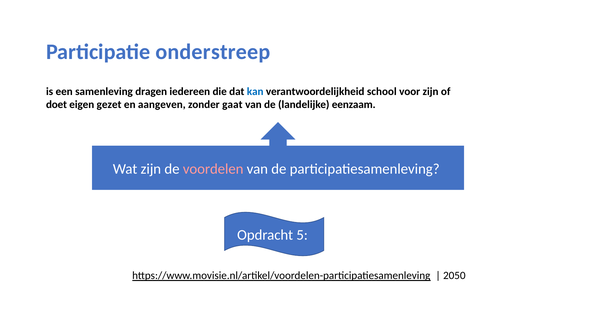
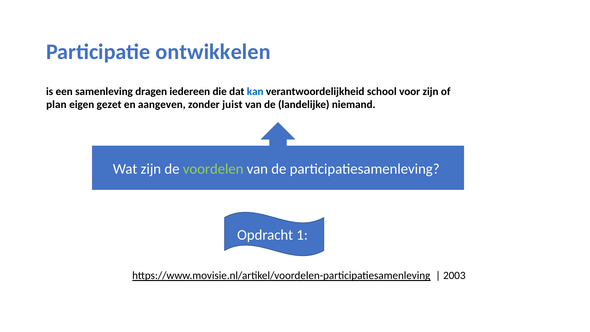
onderstreep: onderstreep -> ontwikkelen
doet: doet -> plan
gaat: gaat -> juist
eenzaam: eenzaam -> niemand
voordelen colour: pink -> light green
5: 5 -> 1
2050: 2050 -> 2003
